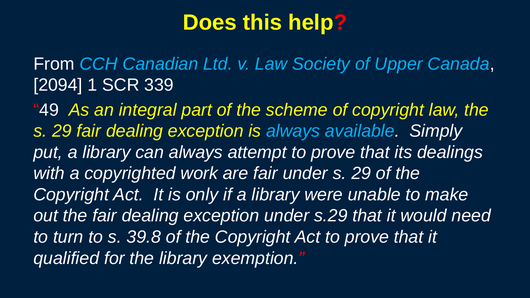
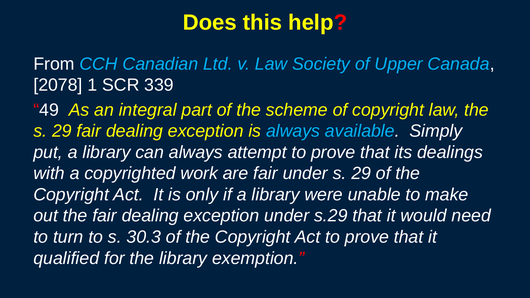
2094: 2094 -> 2078
39.8: 39.8 -> 30.3
